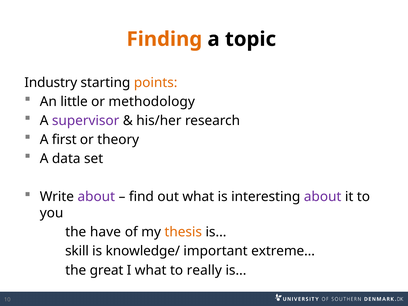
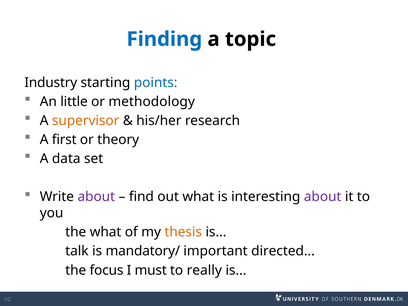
Finding colour: orange -> blue
points colour: orange -> blue
supervisor colour: purple -> orange
the have: have -> what
skill: skill -> talk
knowledge/: knowledge/ -> mandatory/
extreme: extreme -> directed
great: great -> focus
I what: what -> must
